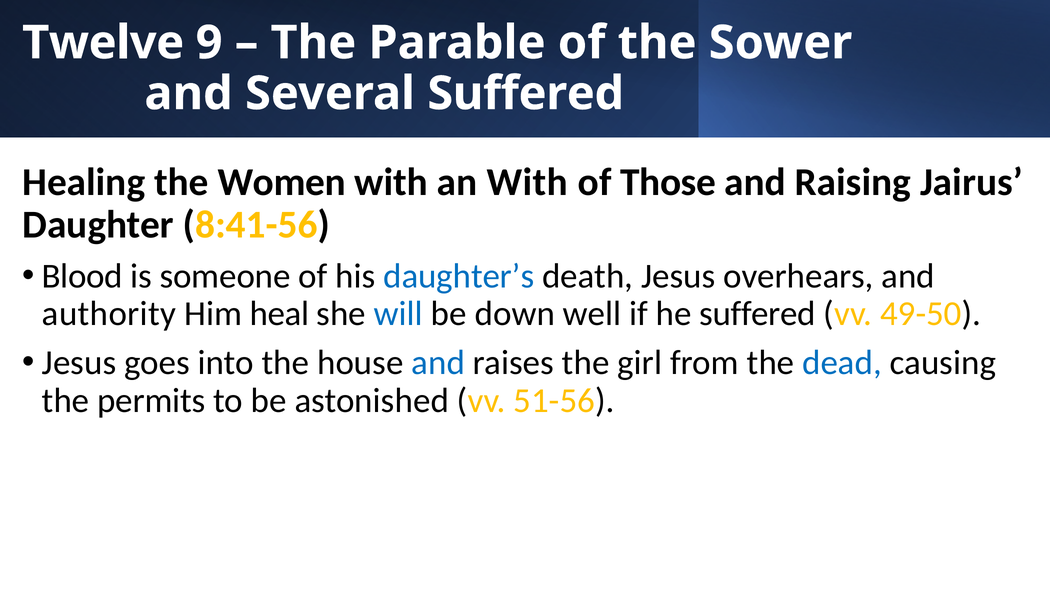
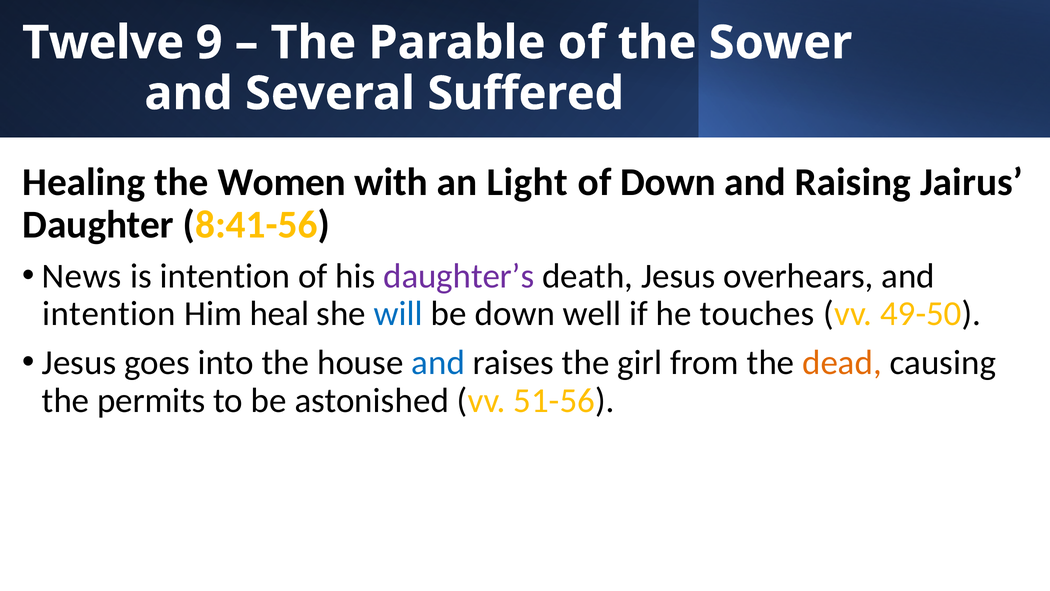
an With: With -> Light
of Those: Those -> Down
Blood: Blood -> News
is someone: someone -> intention
daughter’s colour: blue -> purple
authority at (109, 314): authority -> intention
he suffered: suffered -> touches
dead colour: blue -> orange
